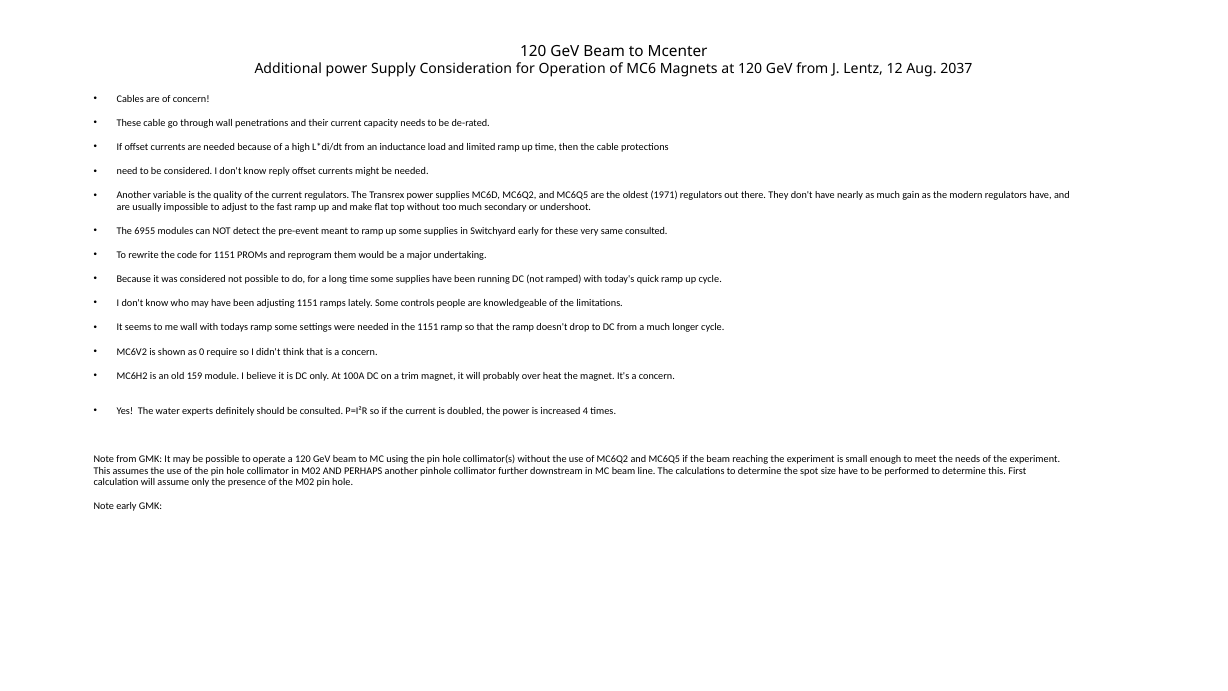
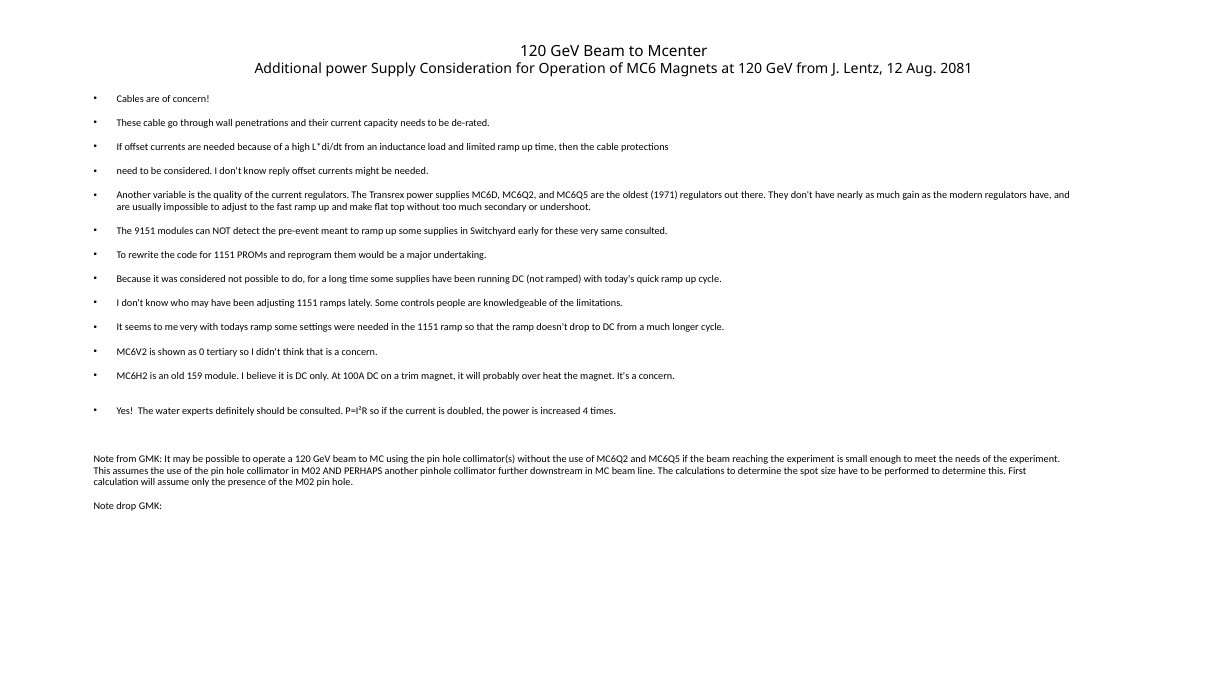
2037: 2037 -> 2081
6955: 6955 -> 9151
me wall: wall -> very
require: require -> tertiary
Note early: early -> drop
